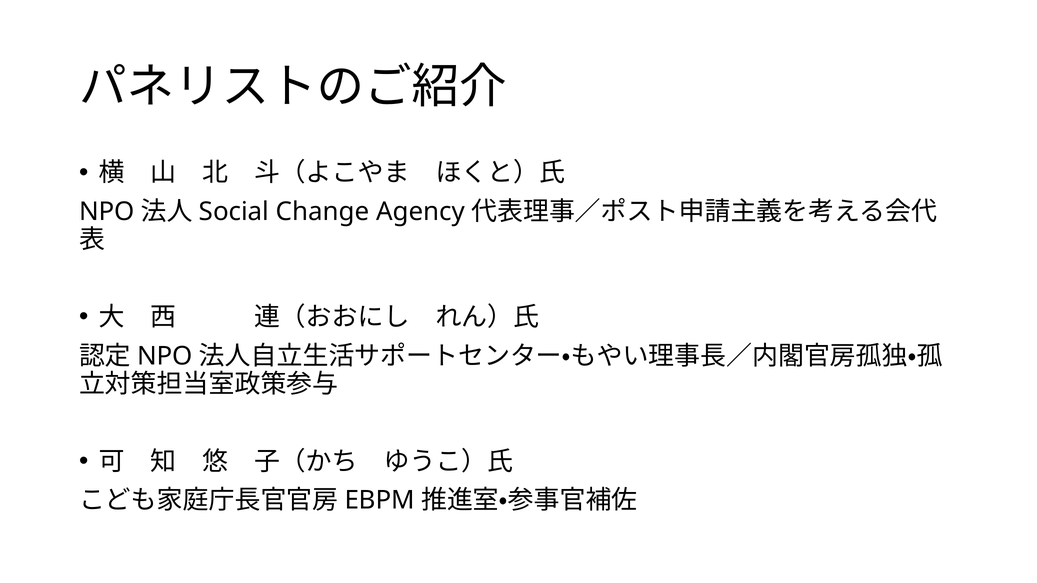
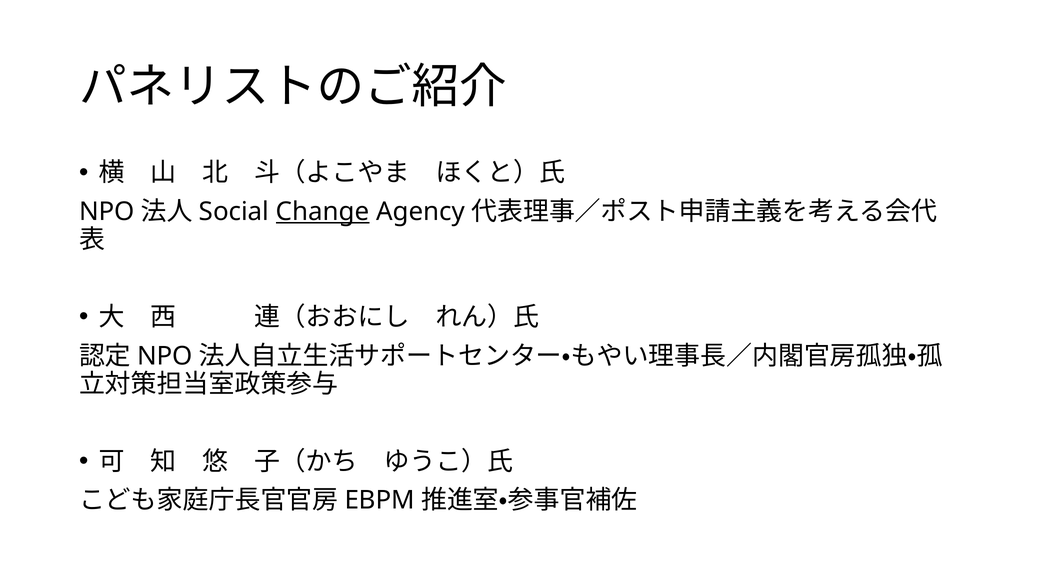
Change underline: none -> present
